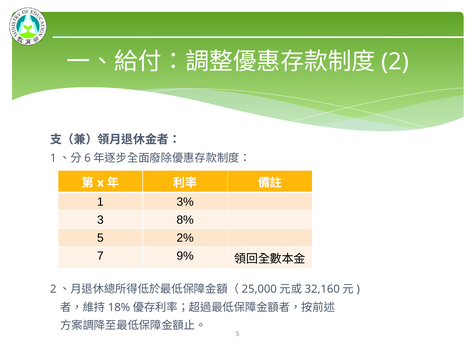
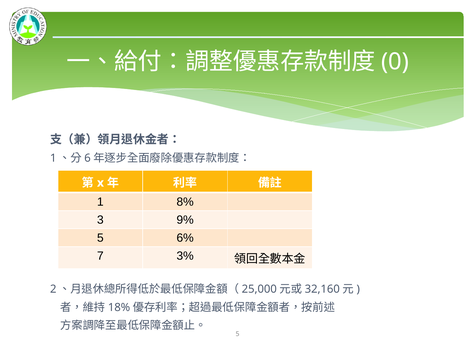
2: 2 -> 0
3%: 3% -> 8%
8%: 8% -> 9%
2%: 2% -> 6%
9%: 9% -> 3%
